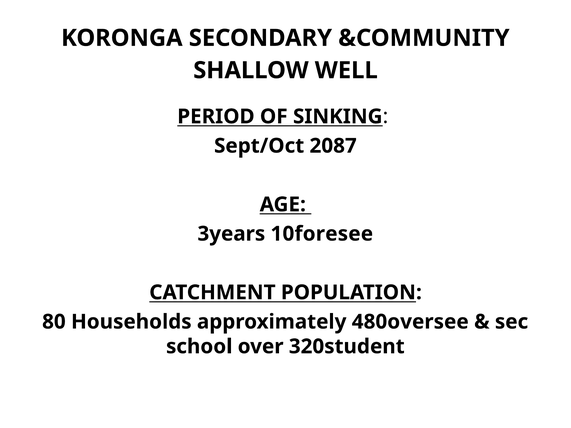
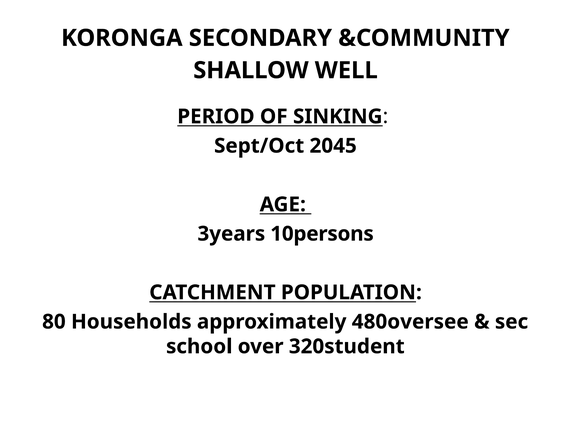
2087: 2087 -> 2045
10foresee: 10foresee -> 10persons
